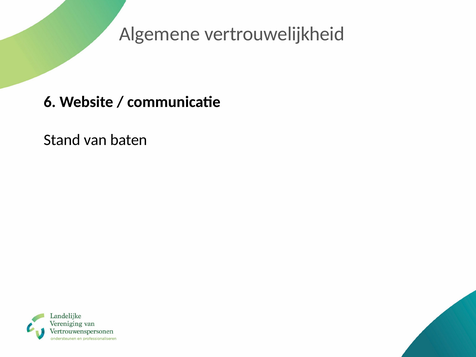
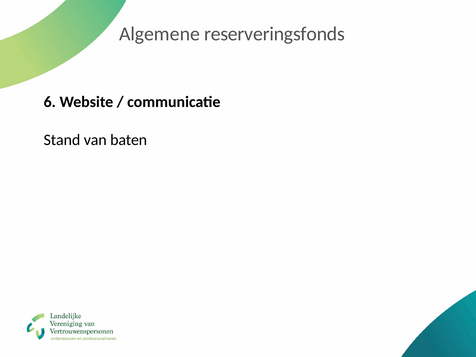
vertrouwelijkheid: vertrouwelijkheid -> reserveringsfonds
